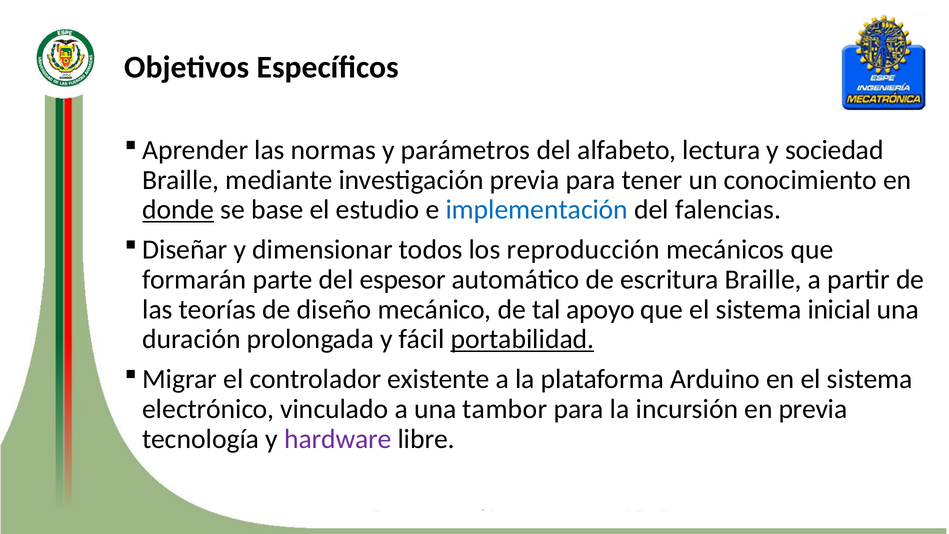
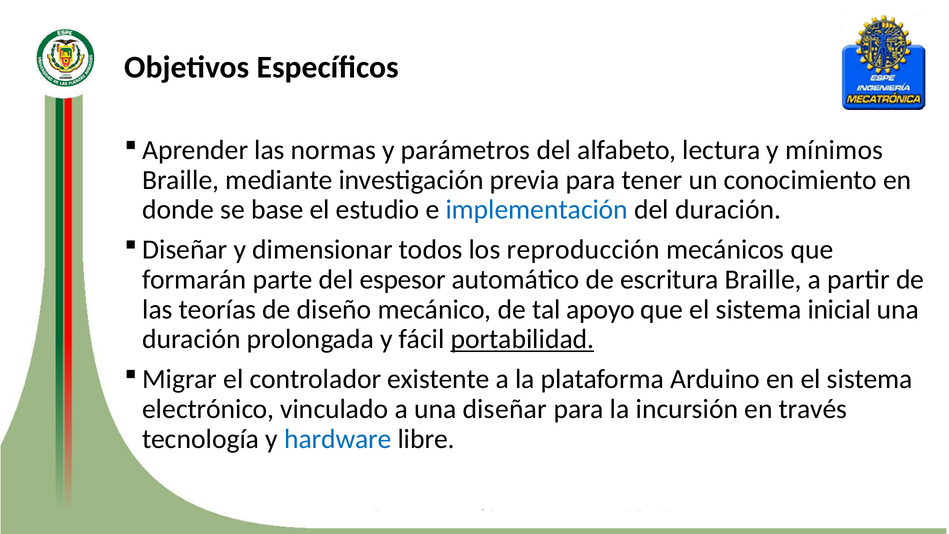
sociedad: sociedad -> mínimos
donde underline: present -> none
del falencias: falencias -> duración
una tambor: tambor -> diseñar
en previa: previa -> través
hardware colour: purple -> blue
